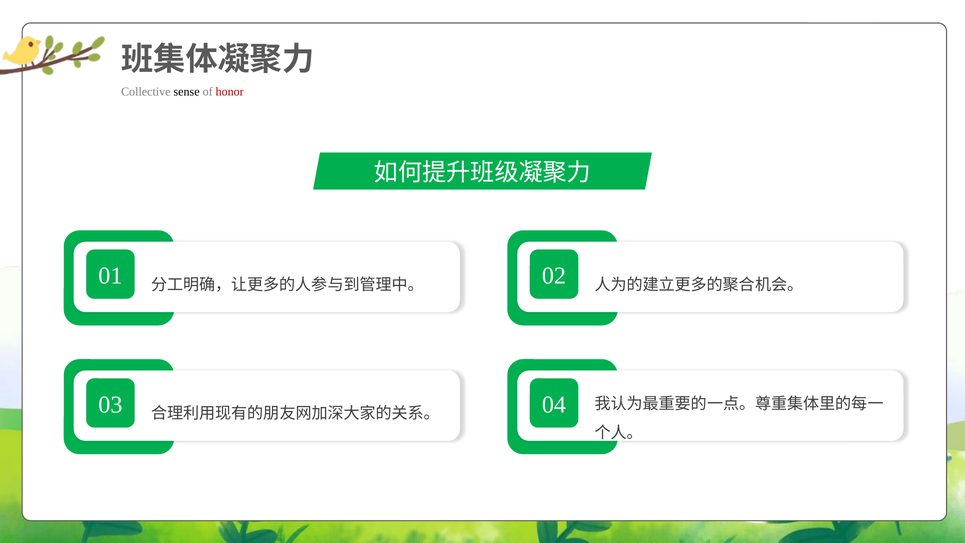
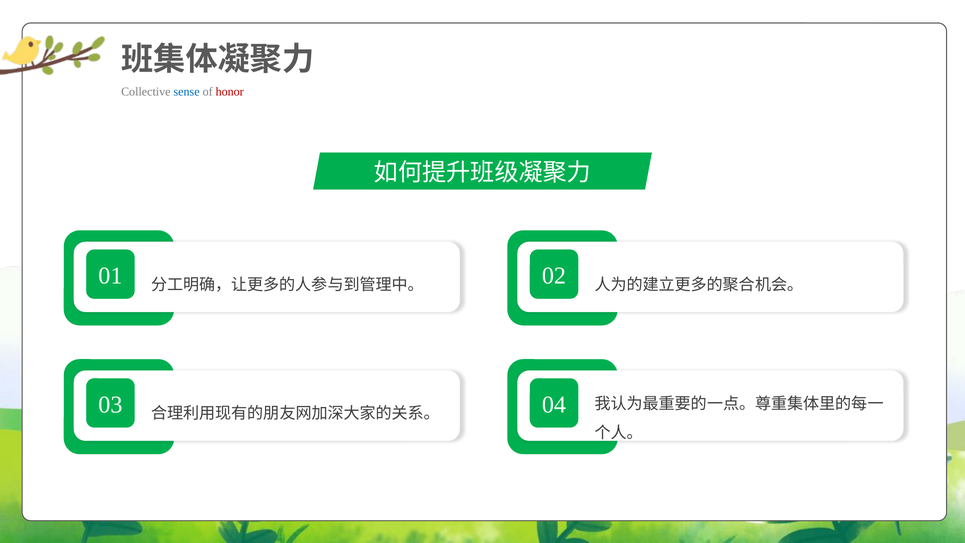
sense colour: black -> blue
